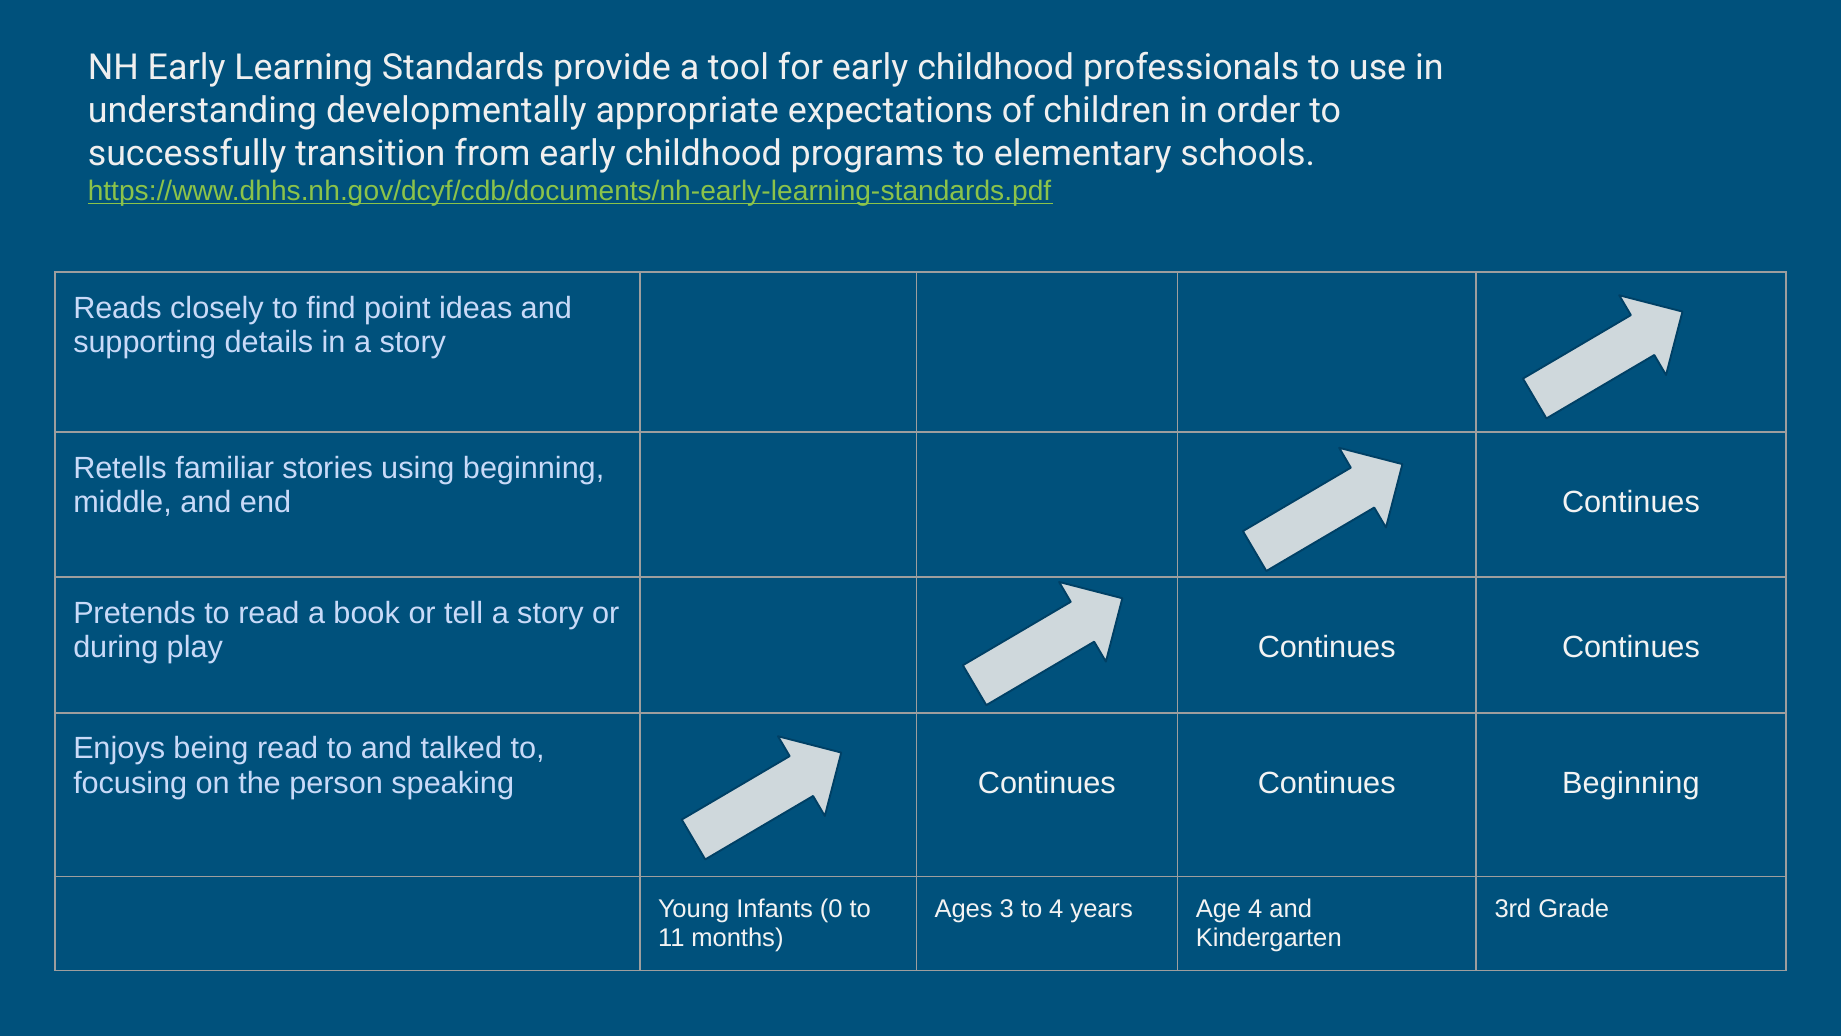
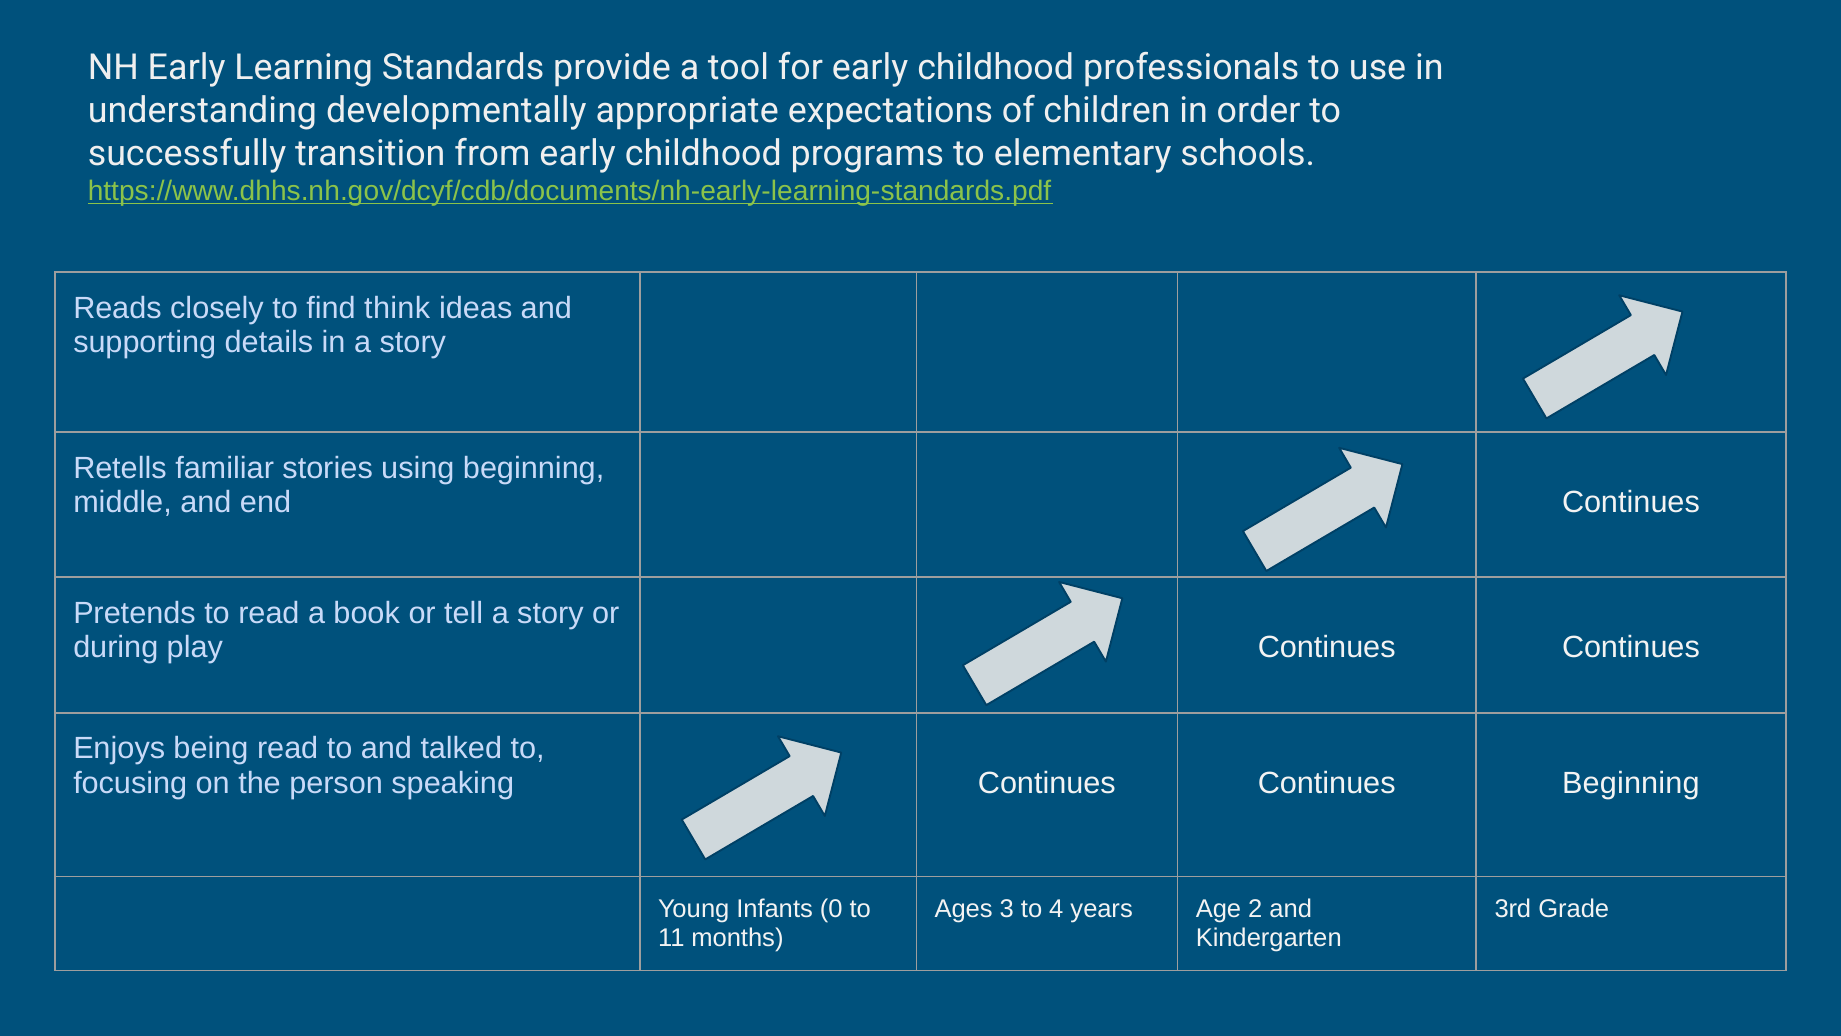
point: point -> think
Age 4: 4 -> 2
